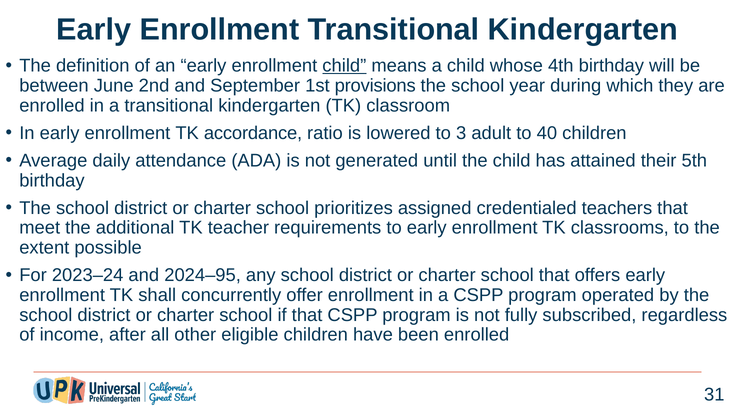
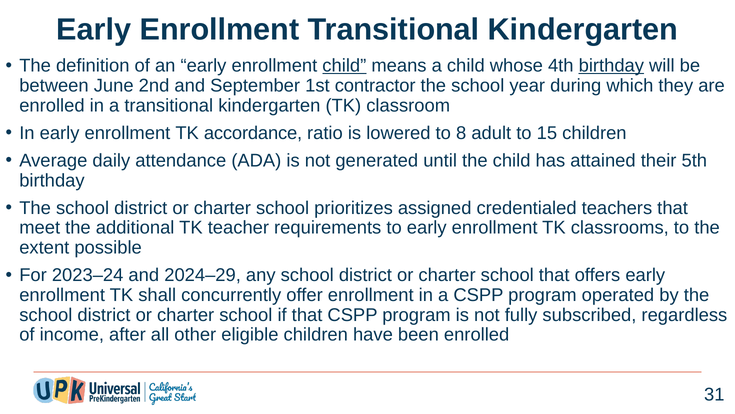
birthday at (611, 66) underline: none -> present
provisions: provisions -> contractor
3: 3 -> 8
40: 40 -> 15
2024–95: 2024–95 -> 2024–29
